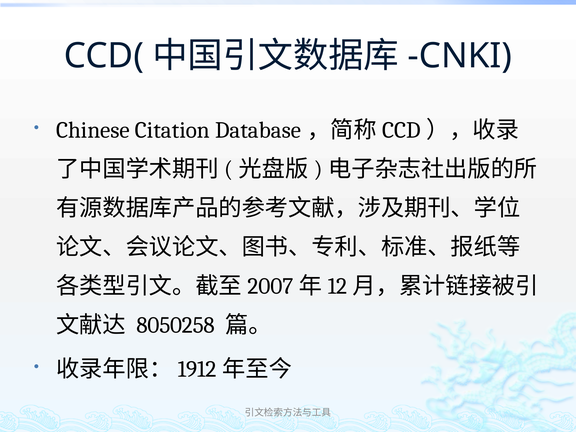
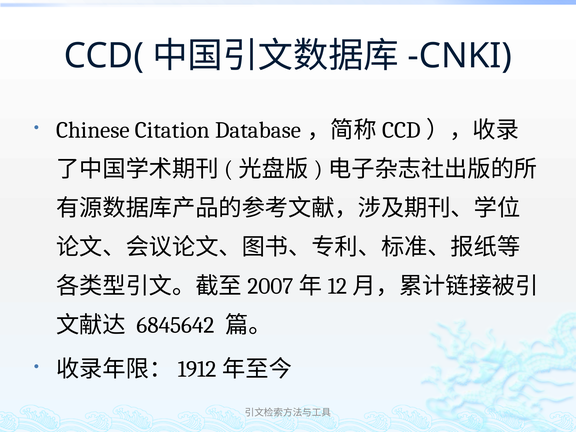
8050258: 8050258 -> 6845642
